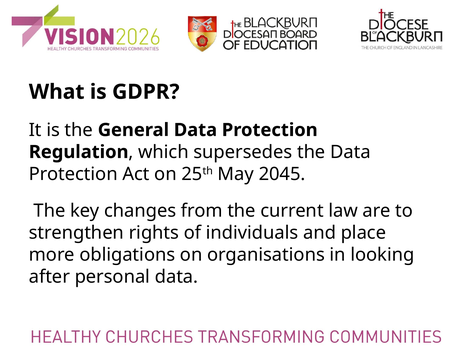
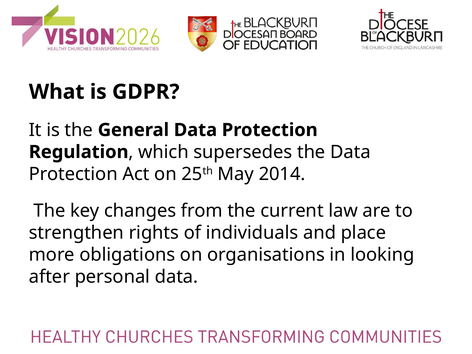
2045: 2045 -> 2014
